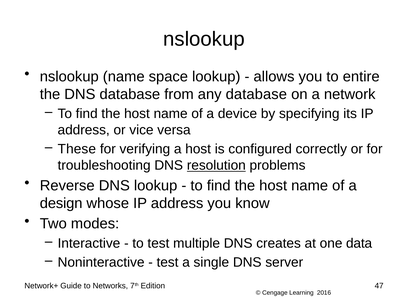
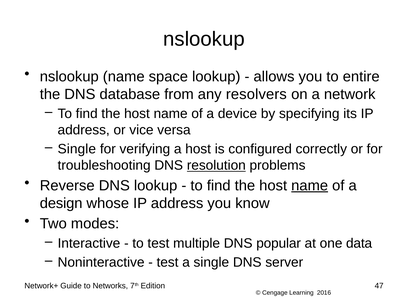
any database: database -> resolvers
These at (77, 149): These -> Single
name at (310, 186) underline: none -> present
creates: creates -> popular
